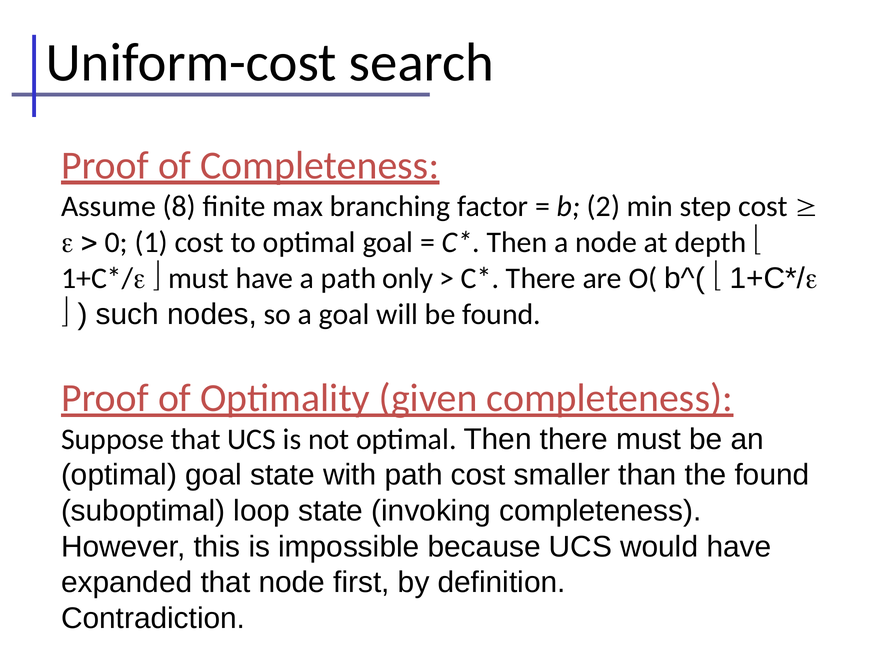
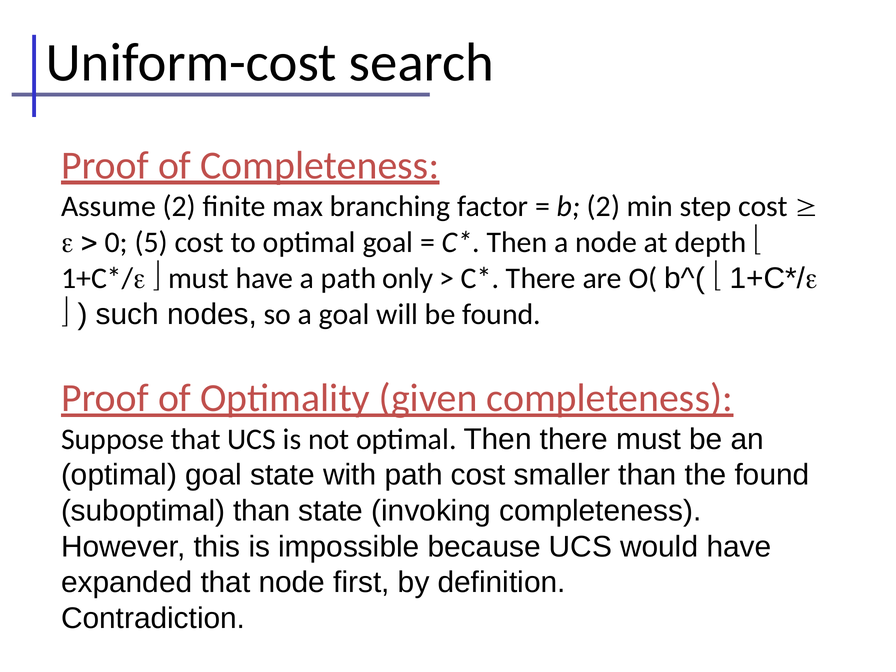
Assume 8: 8 -> 2
1: 1 -> 5
suboptimal loop: loop -> than
